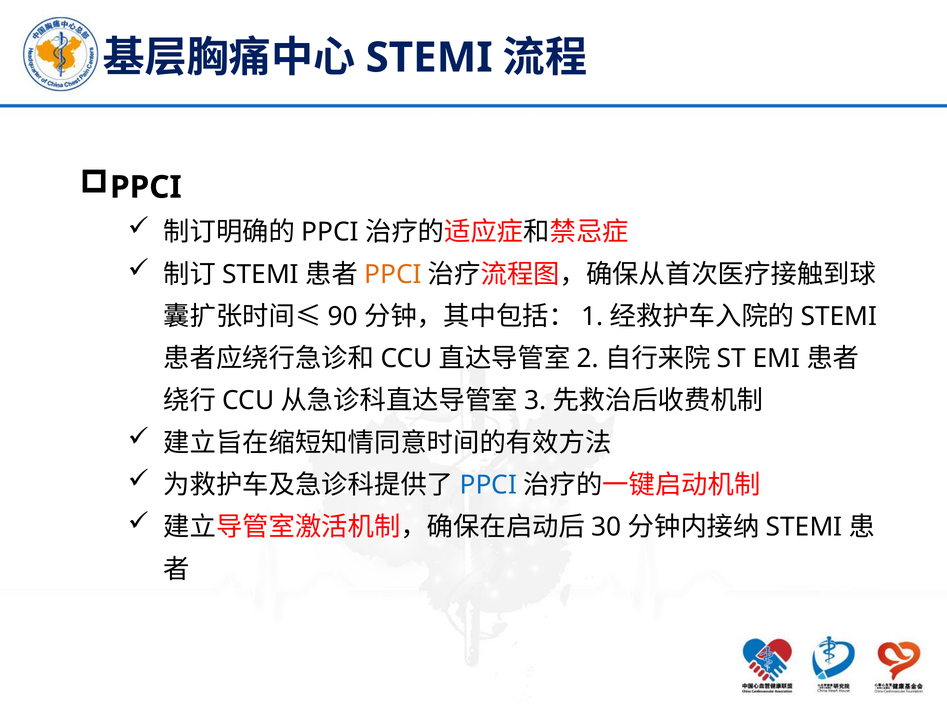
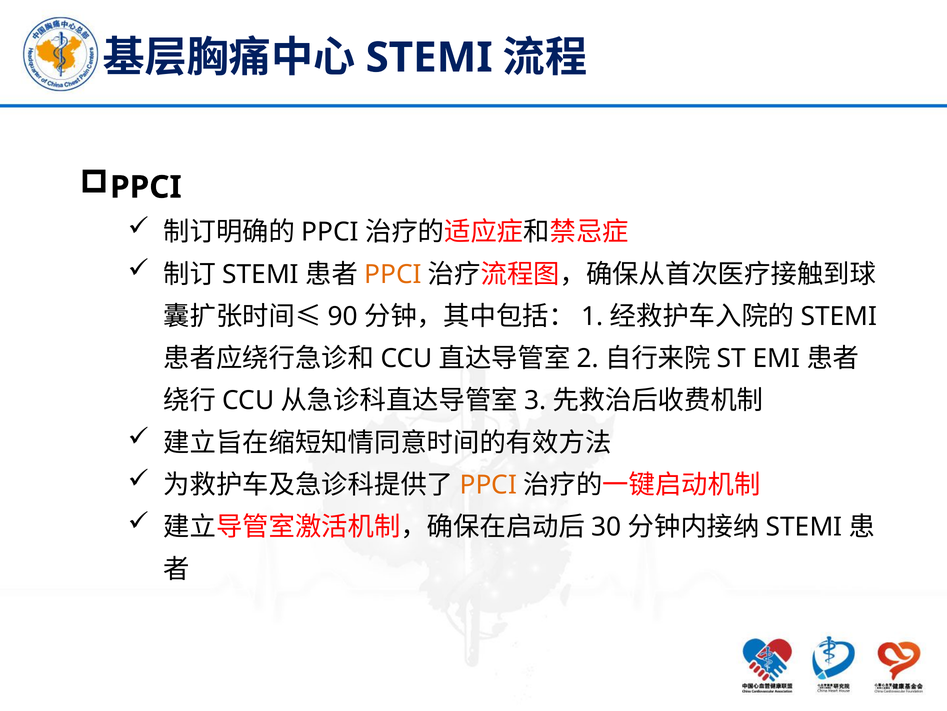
PPCI at (488, 485) colour: blue -> orange
